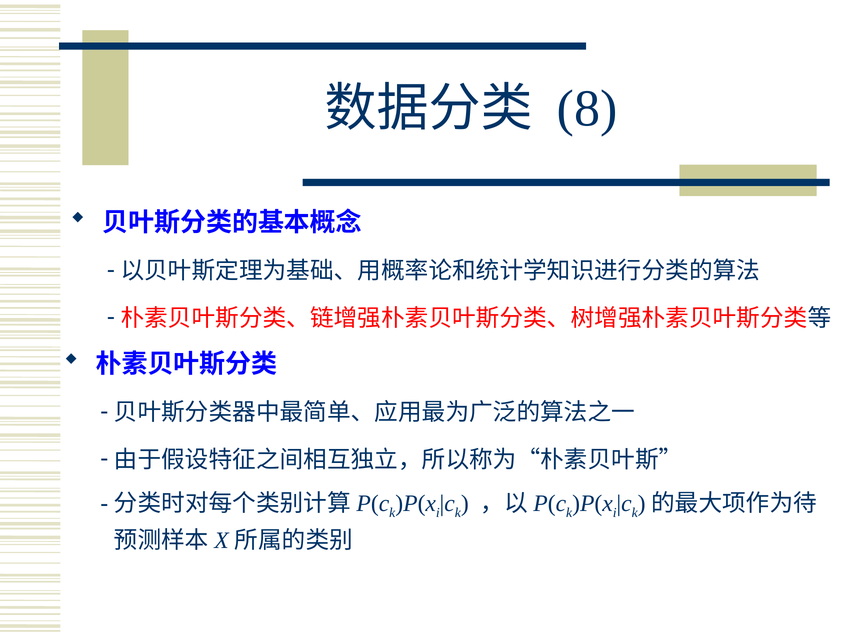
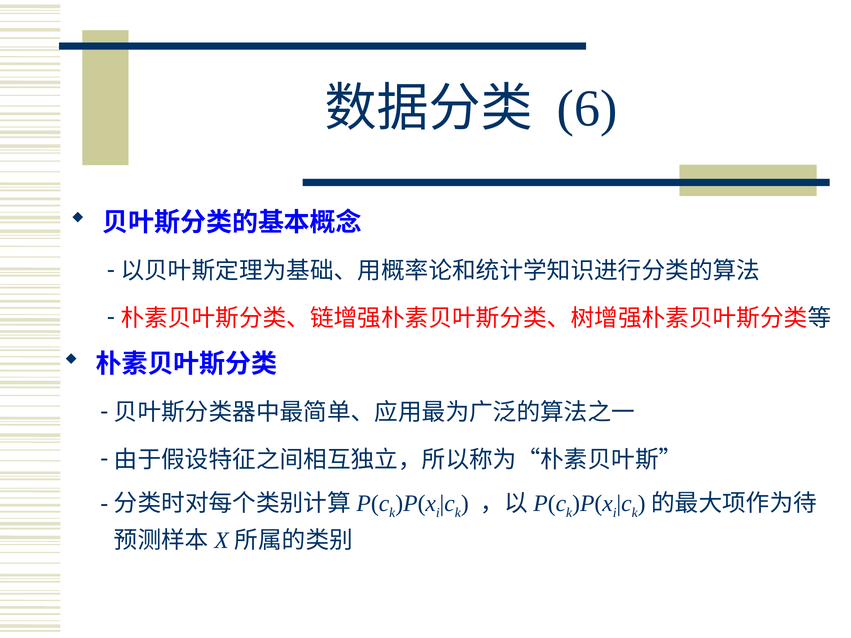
8: 8 -> 6
